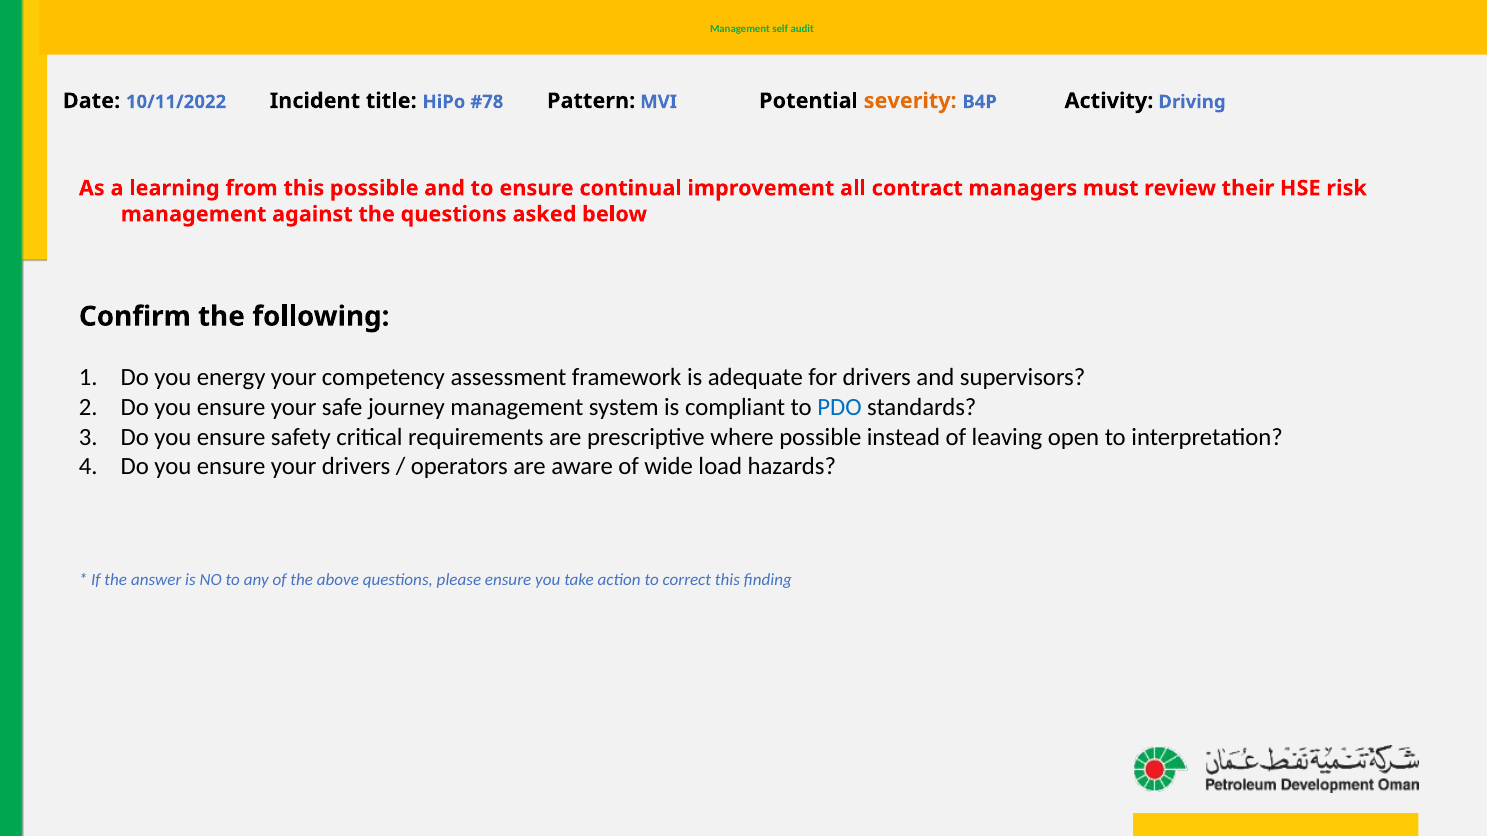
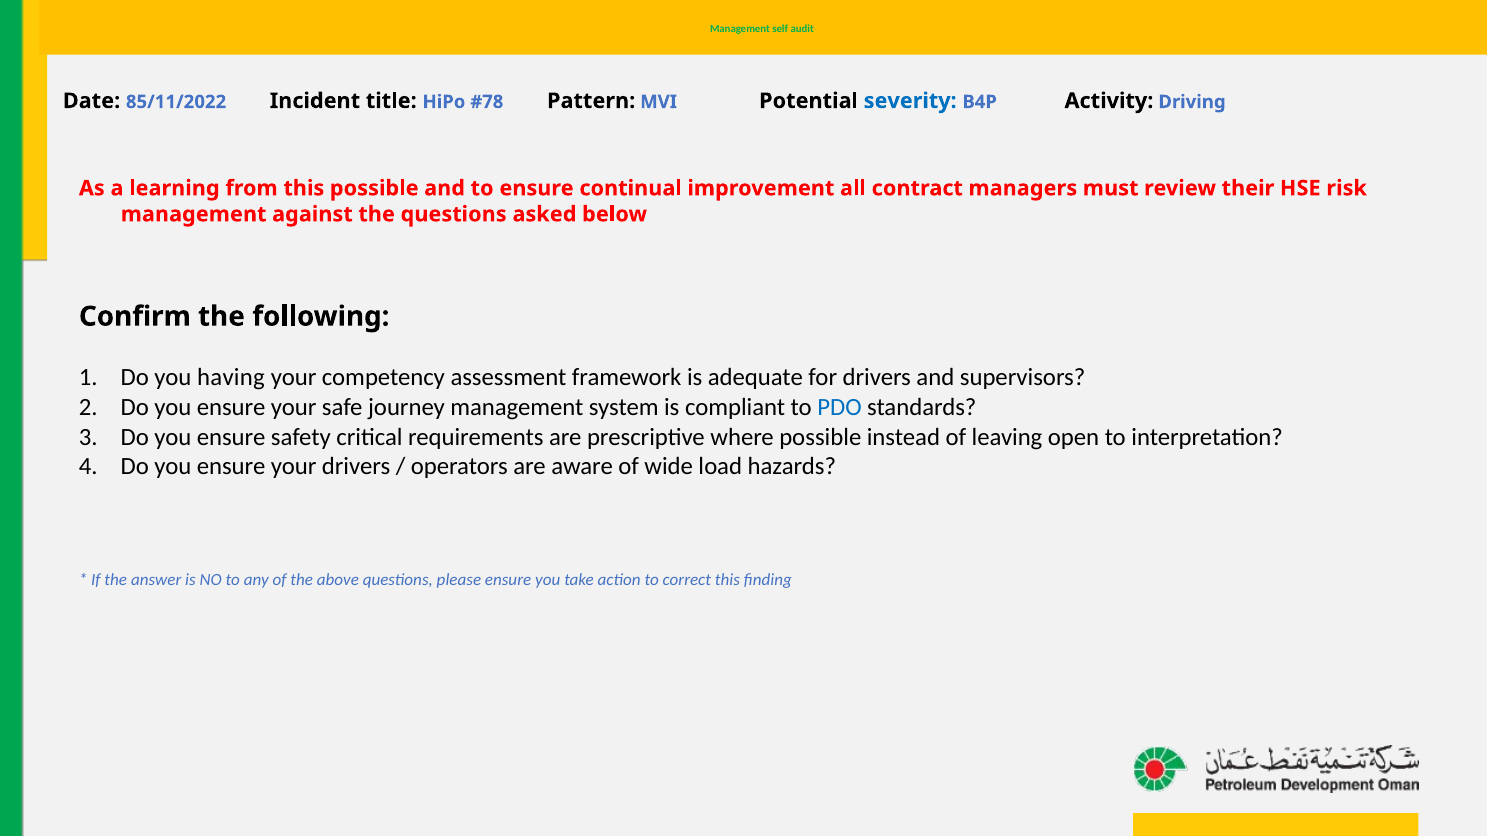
10/11/2022: 10/11/2022 -> 85/11/2022
severity colour: orange -> blue
energy: energy -> having
